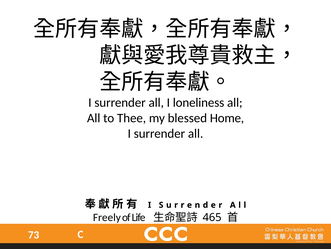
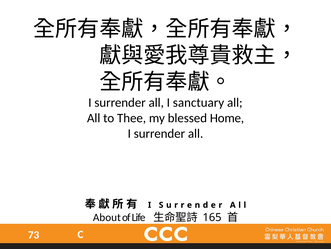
loneliness: loneliness -> sanctuary
Freely: Freely -> About
465: 465 -> 165
